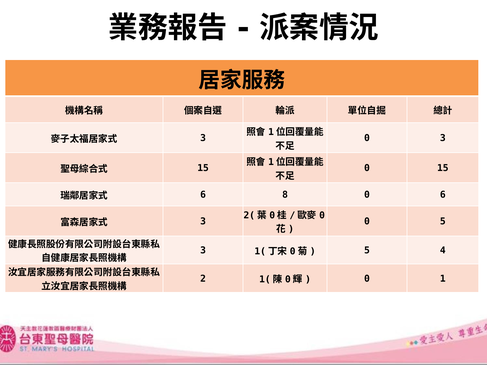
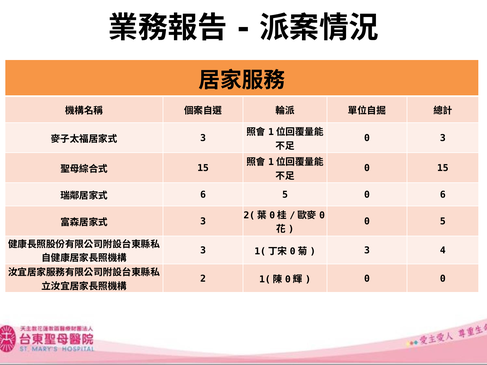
6 8: 8 -> 5
5 at (367, 251): 5 -> 3
0 1: 1 -> 0
